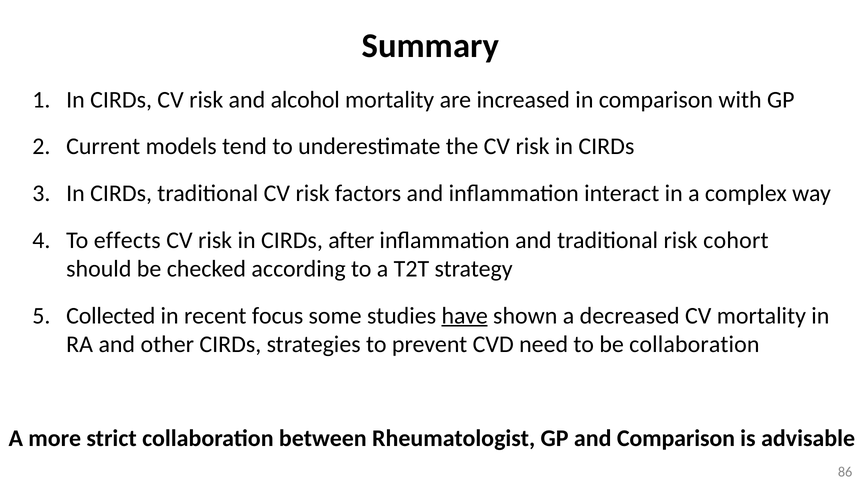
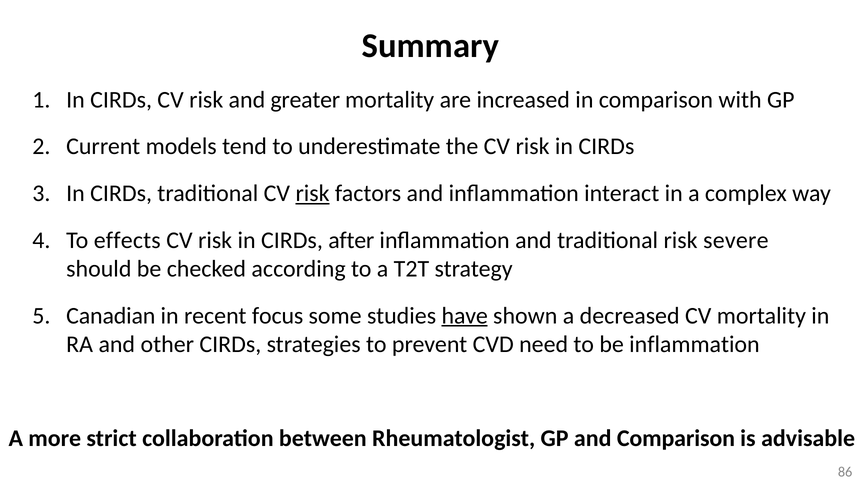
alcohol: alcohol -> greater
risk at (313, 193) underline: none -> present
cohort: cohort -> severe
Collected: Collected -> Canadian
be collaboration: collaboration -> inflammation
